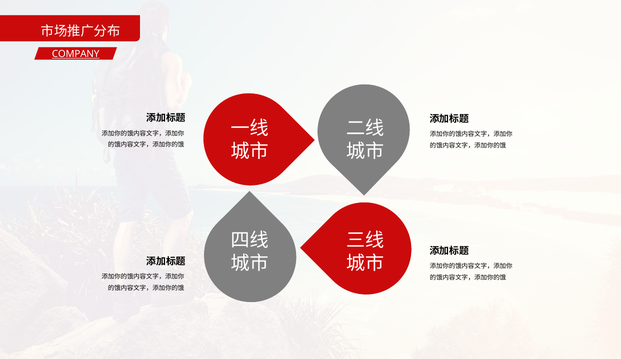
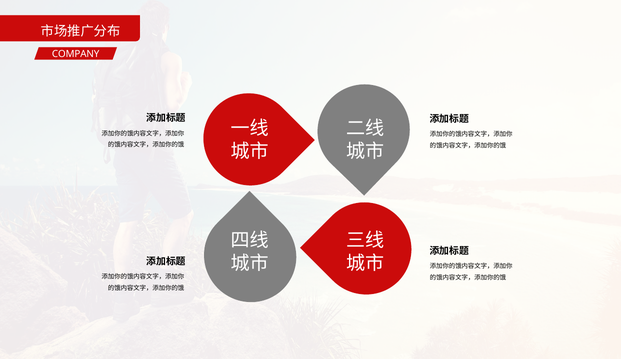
COMPANY underline: present -> none
